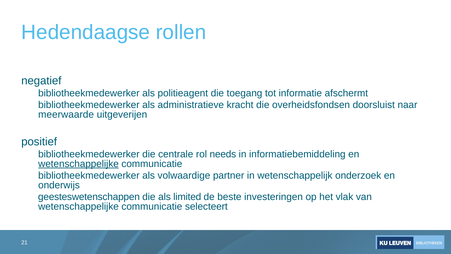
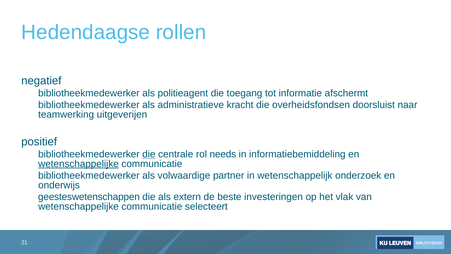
meerwaarde: meerwaarde -> teamwerking
die at (149, 154) underline: none -> present
limited: limited -> extern
